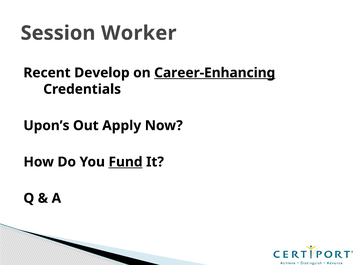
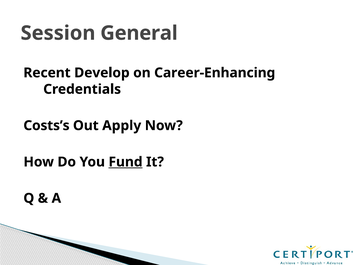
Worker: Worker -> General
Career-Enhancing underline: present -> none
Upon’s: Upon’s -> Costs’s
